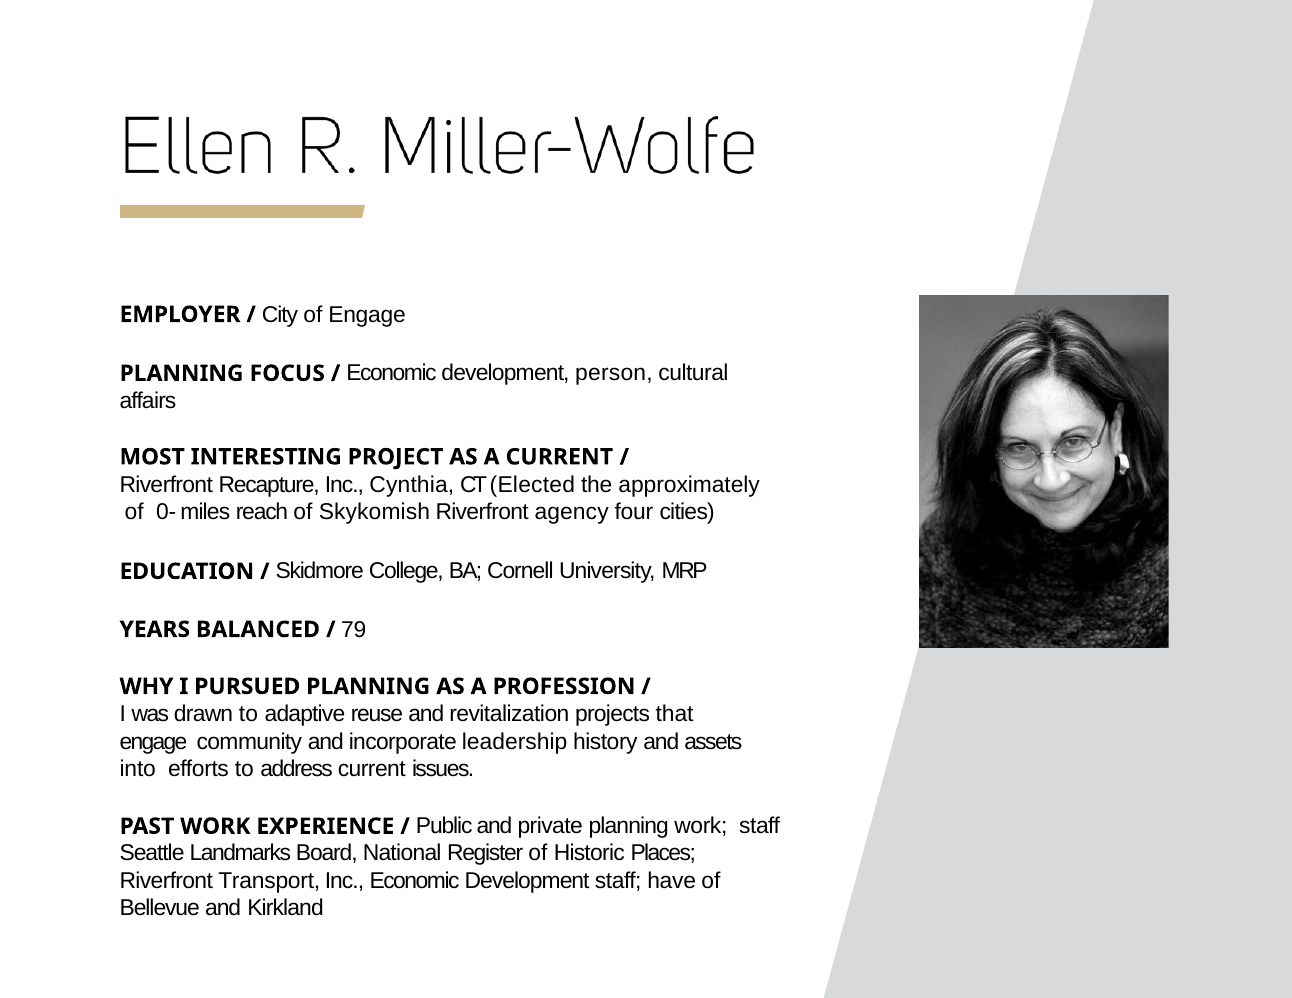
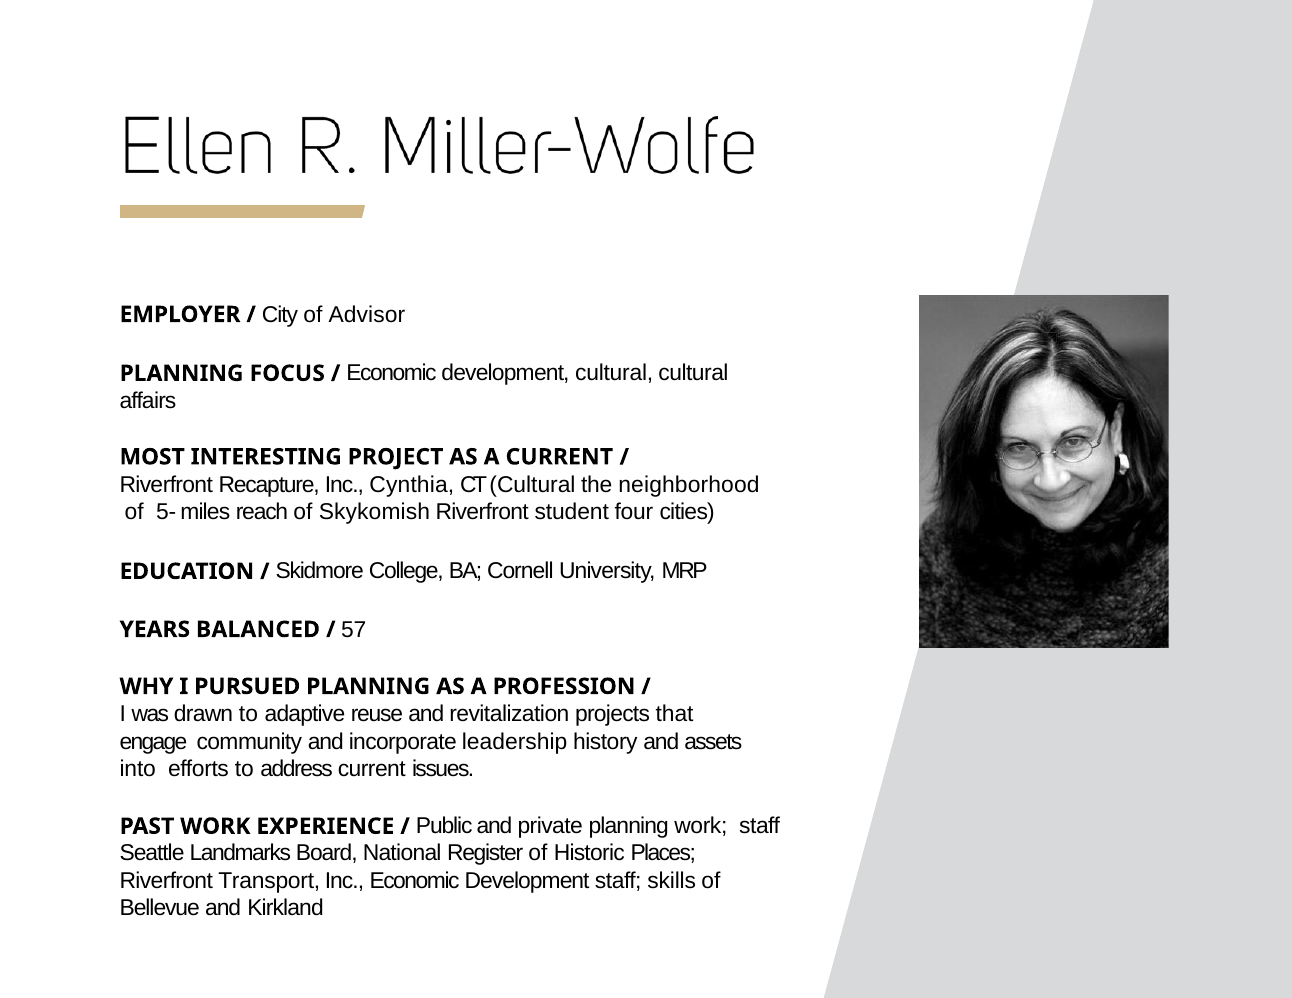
of Engage: Engage -> Advisor
development person: person -> cultural
CT Elected: Elected -> Cultural
approximately: approximately -> neighborhood
0-: 0- -> 5-
agency: agency -> student
79: 79 -> 57
have: have -> skills
